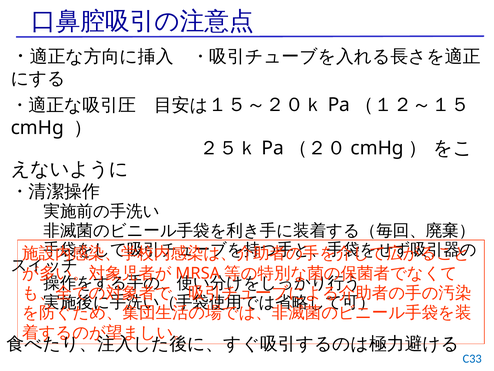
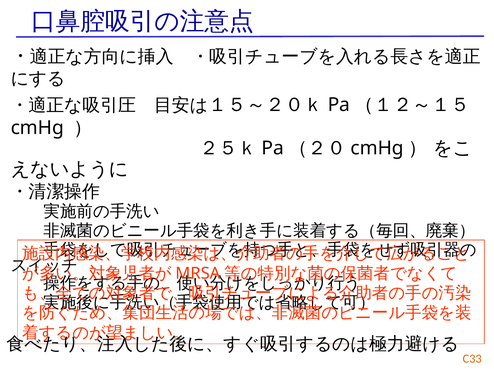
C33 colour: blue -> orange
